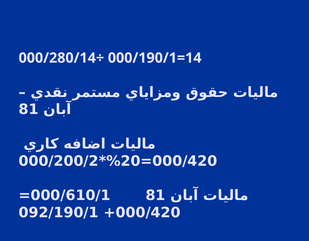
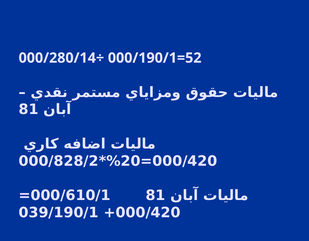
000/190/1=14: 000/190/1=14 -> 000/190/1=52
000/200/2: 000/200/2 -> 000/828/2
092/190/1: 092/190/1 -> 039/190/1
